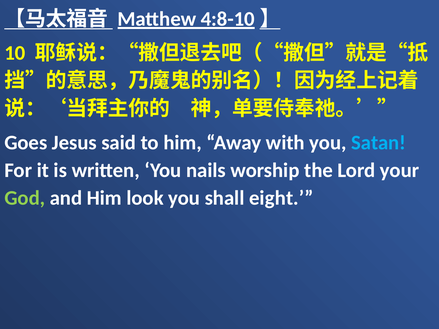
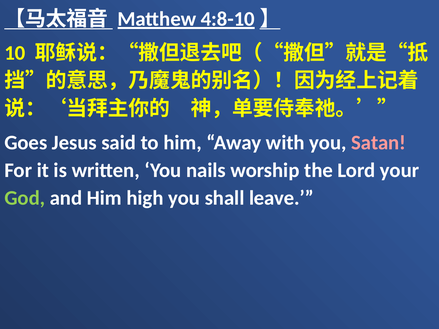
Satan colour: light blue -> pink
look: look -> high
eight: eight -> leave
